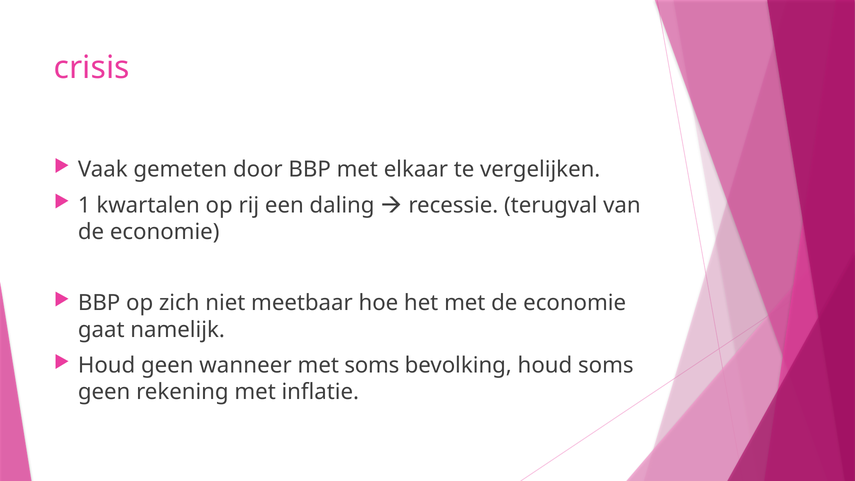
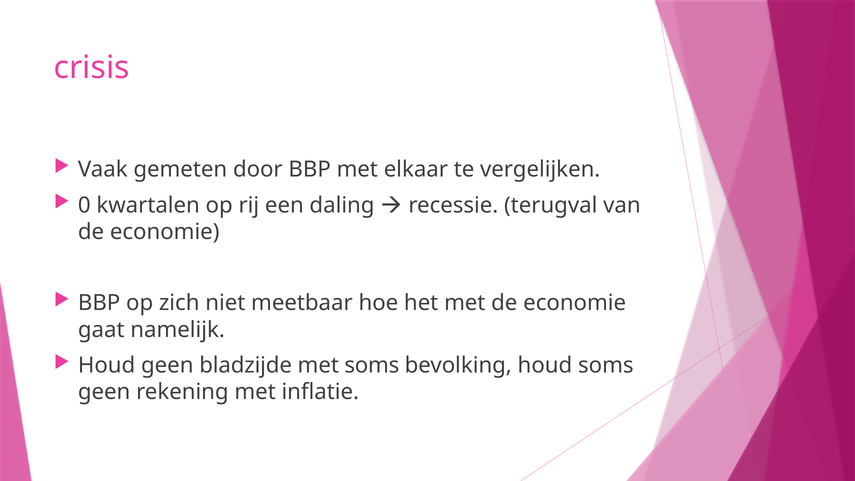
1: 1 -> 0
wanneer: wanneer -> bladzijde
